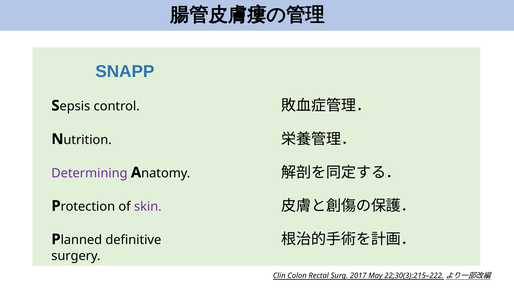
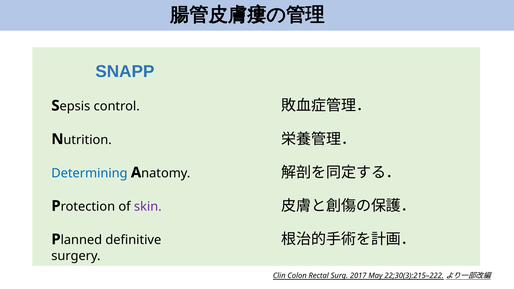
Determining colour: purple -> blue
